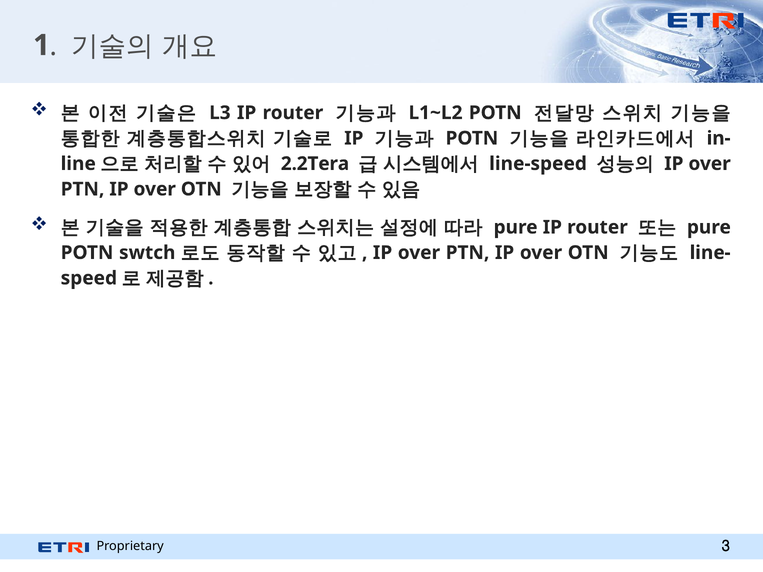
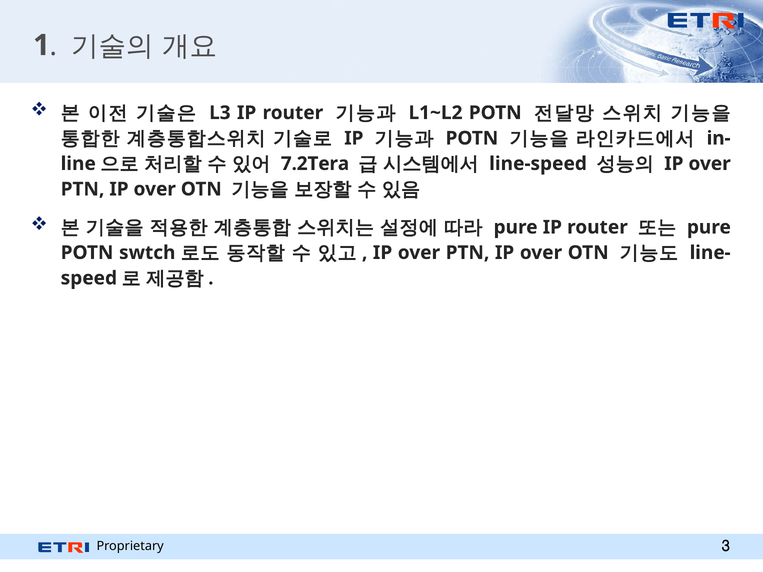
2.2Tera: 2.2Tera -> 7.2Tera
